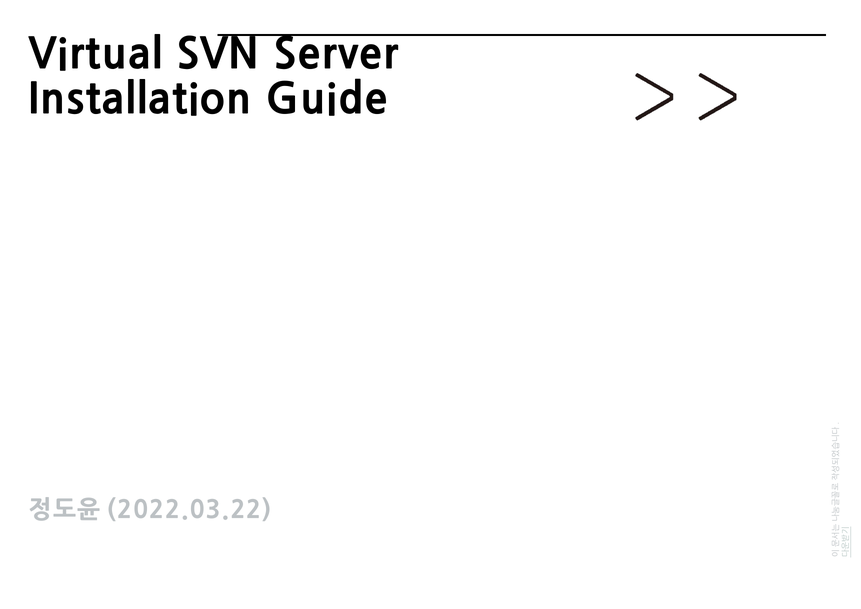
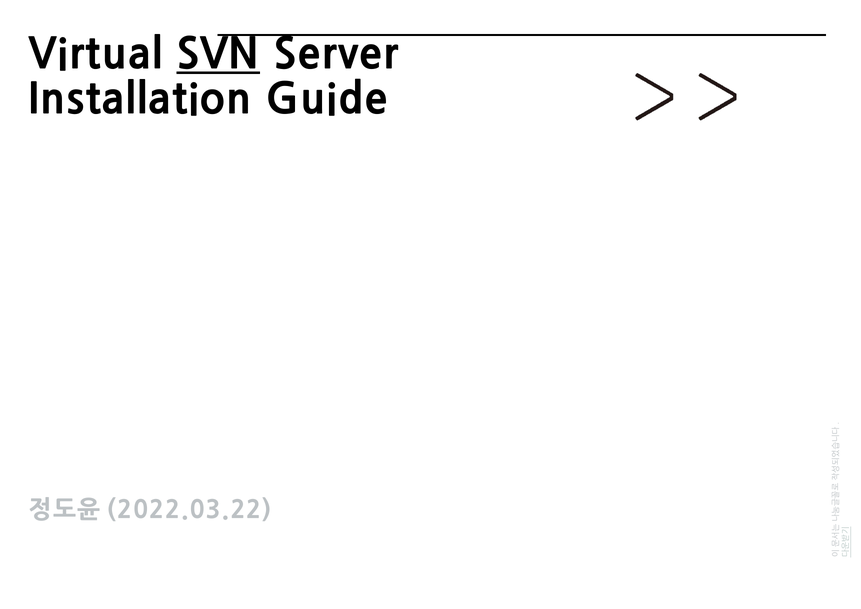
SVN underline: none -> present
